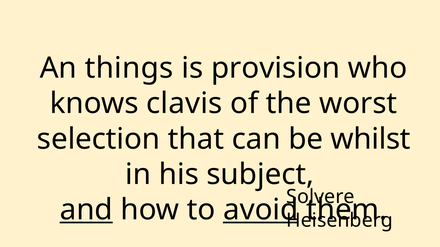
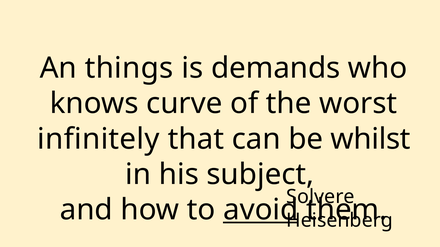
provision: provision -> demands
clavis: clavis -> curve
selection: selection -> infinitely
and underline: present -> none
